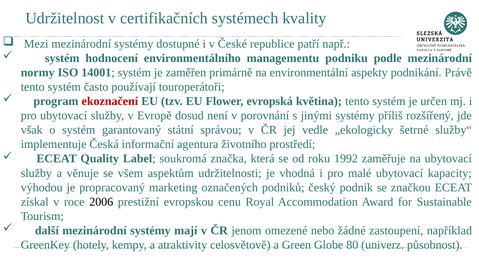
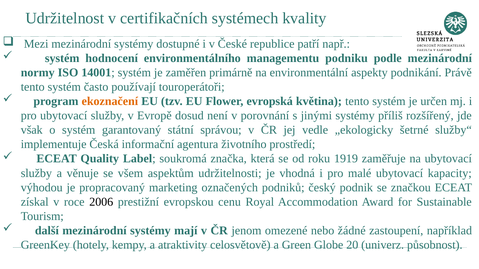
ekoznačení colour: red -> orange
1992: 1992 -> 1919
80: 80 -> 20
